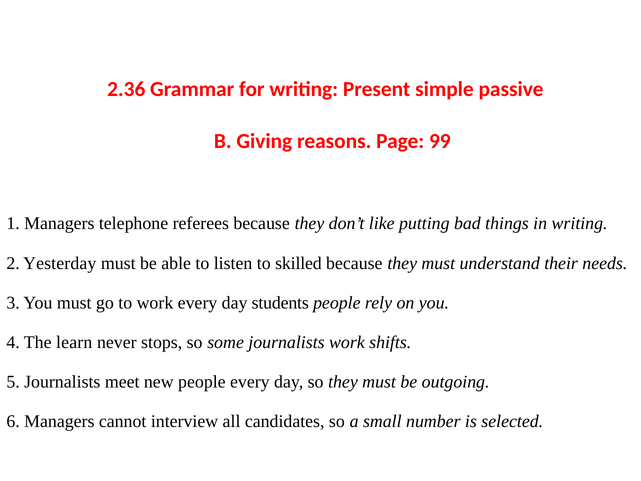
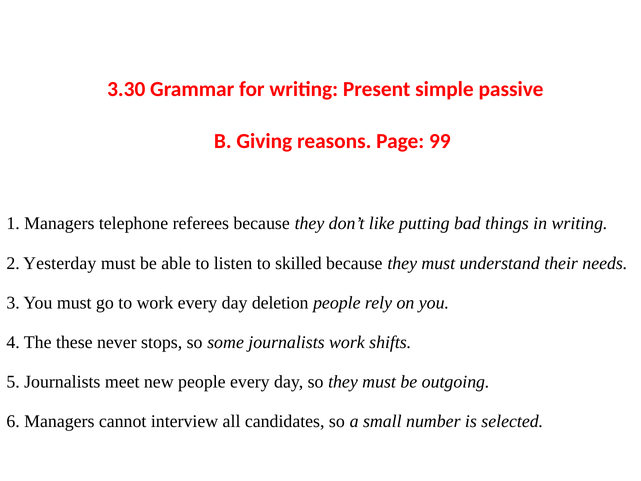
2.36: 2.36 -> 3.30
students: students -> deletion
learn: learn -> these
